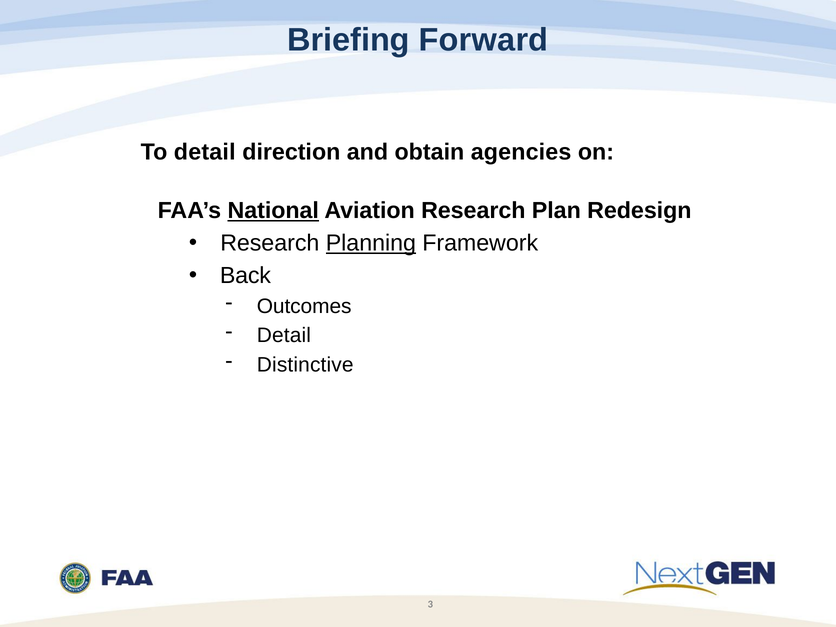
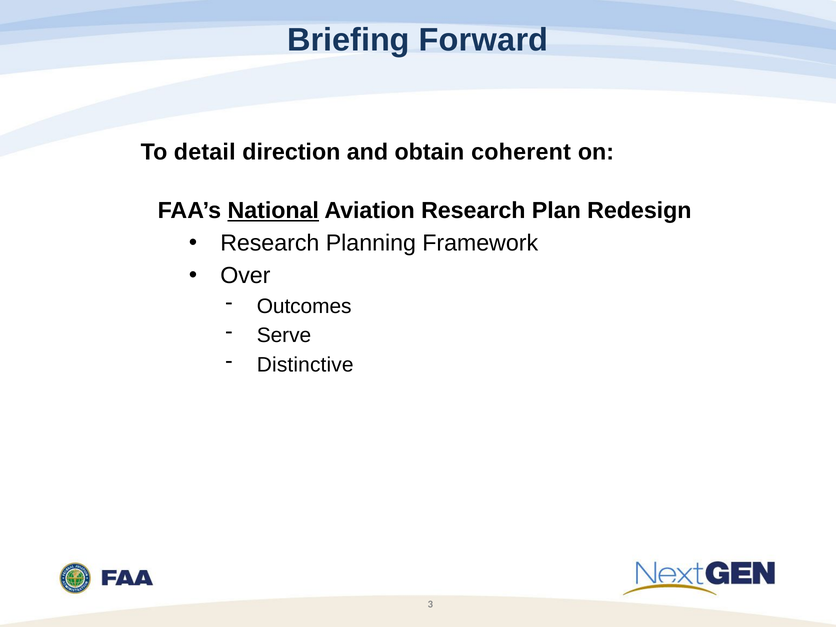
agencies: agencies -> coherent
Planning underline: present -> none
Back: Back -> Over
Detail at (284, 335): Detail -> Serve
